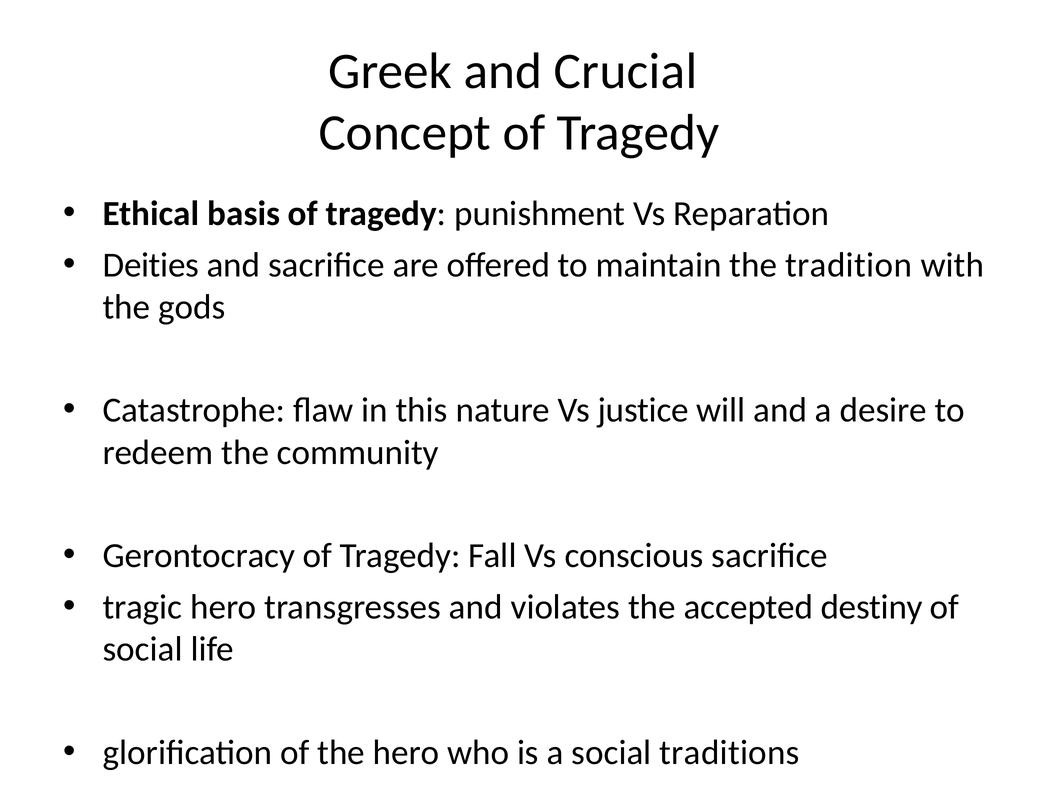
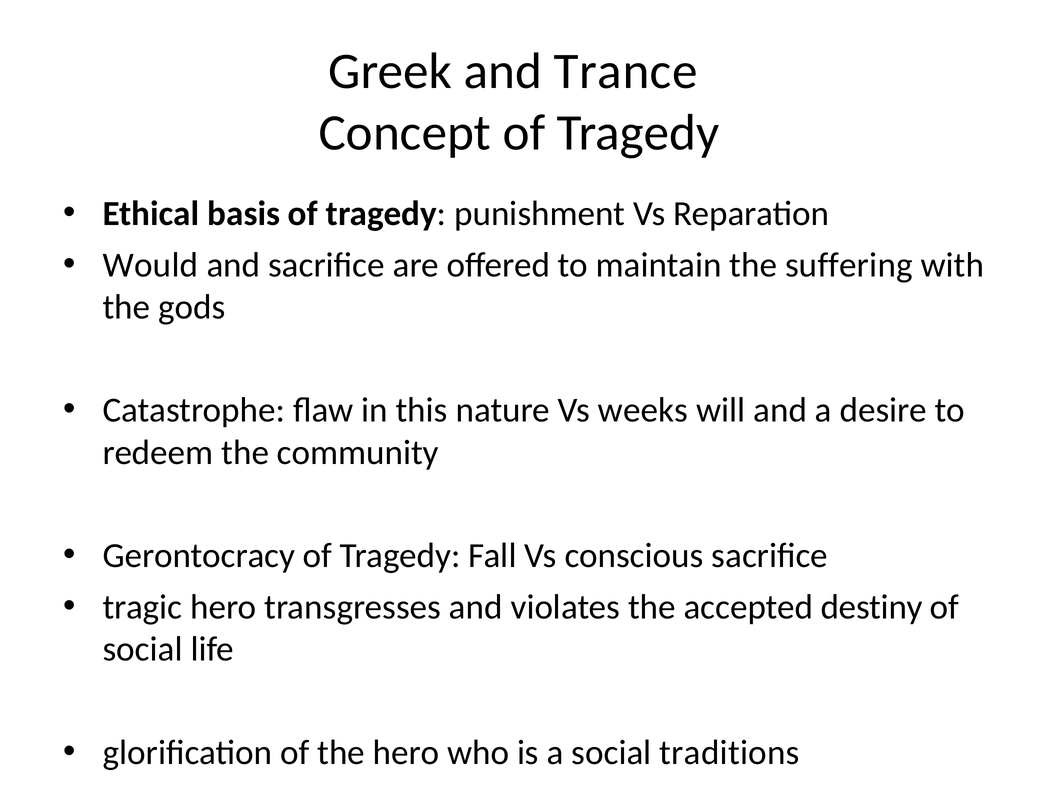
Crucial: Crucial -> Trance
Deities: Deities -> Would
tradition: tradition -> suffering
justice: justice -> weeks
